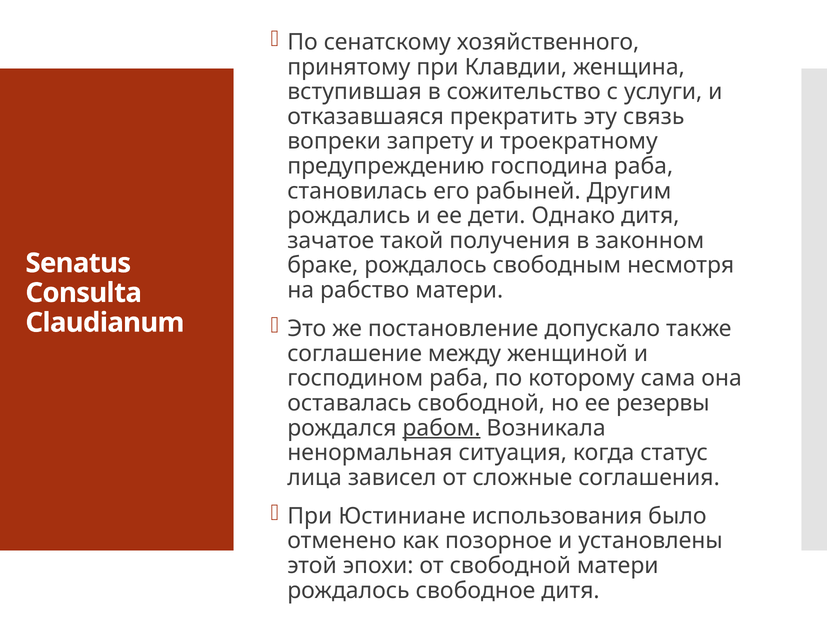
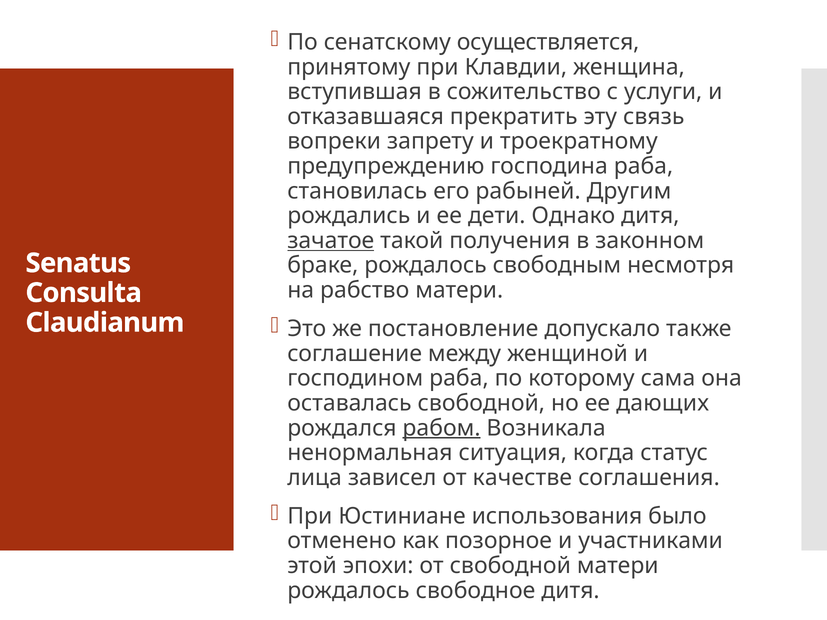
хозяйственного: хозяйственного -> осуществляется
зачатое underline: none -> present
резервы: резервы -> дающих
сложные: сложные -> качестве
установлены: установлены -> участниками
